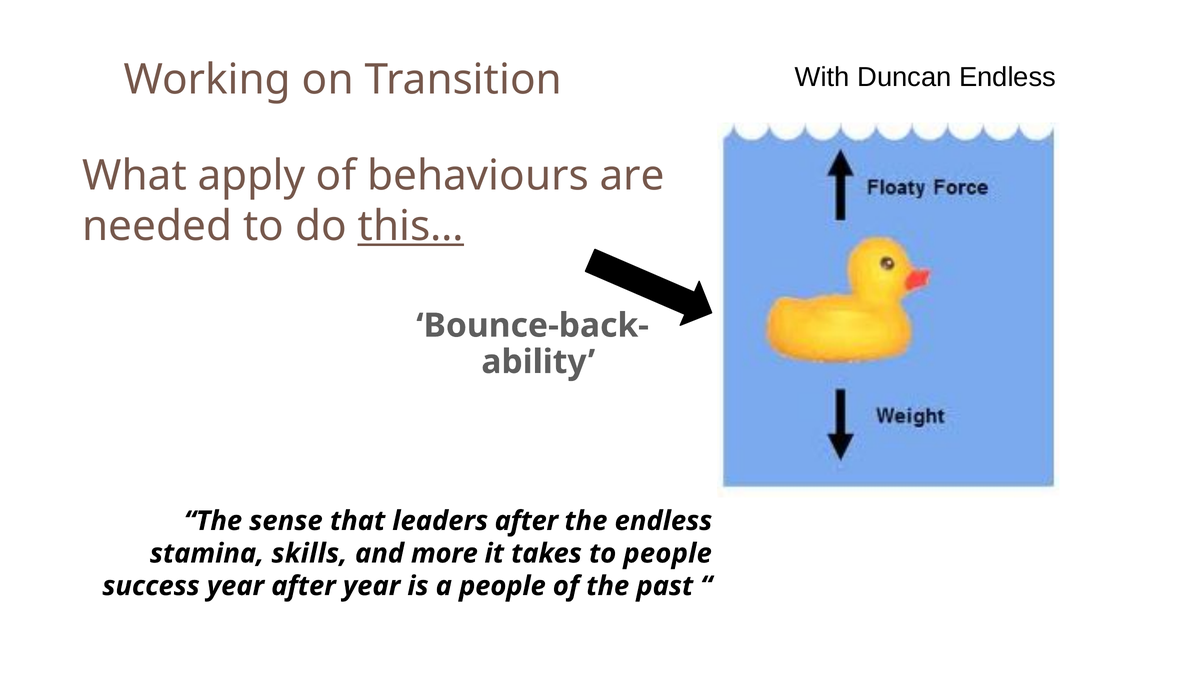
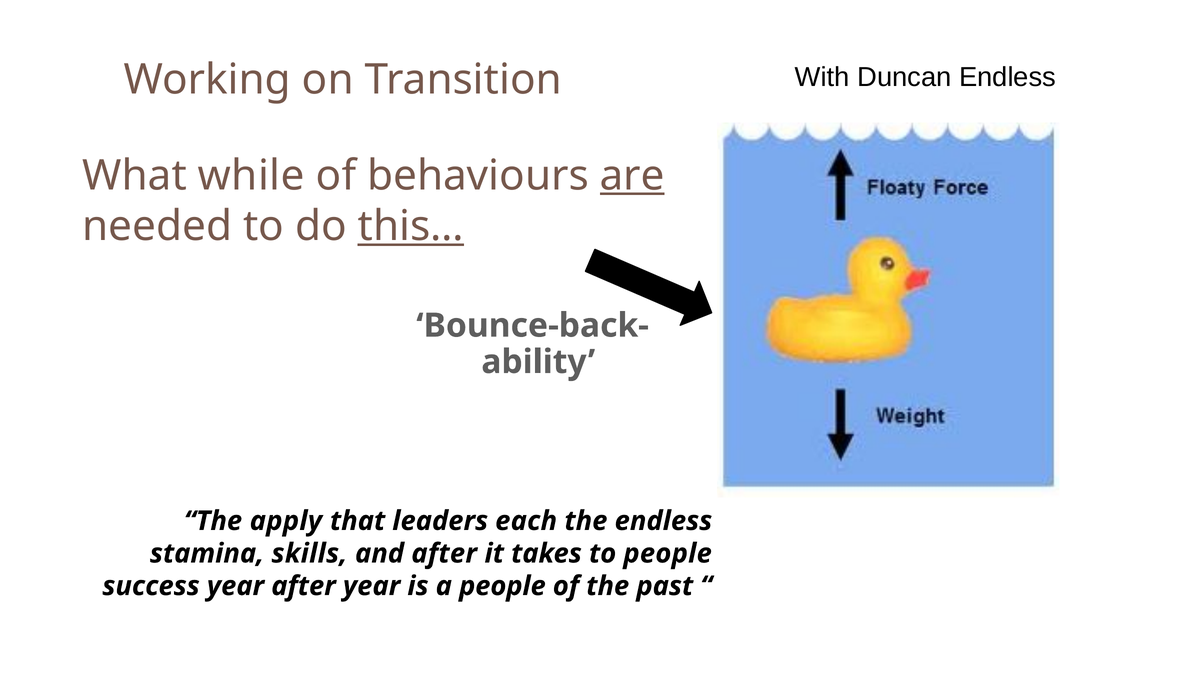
apply: apply -> while
are underline: none -> present
sense: sense -> apply
leaders after: after -> each
and more: more -> after
